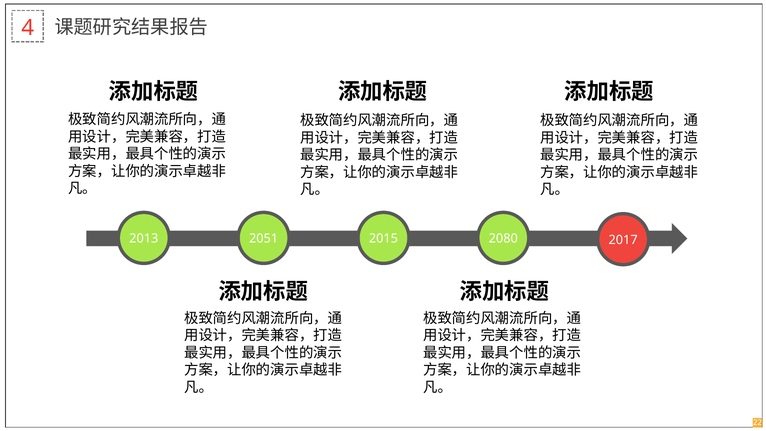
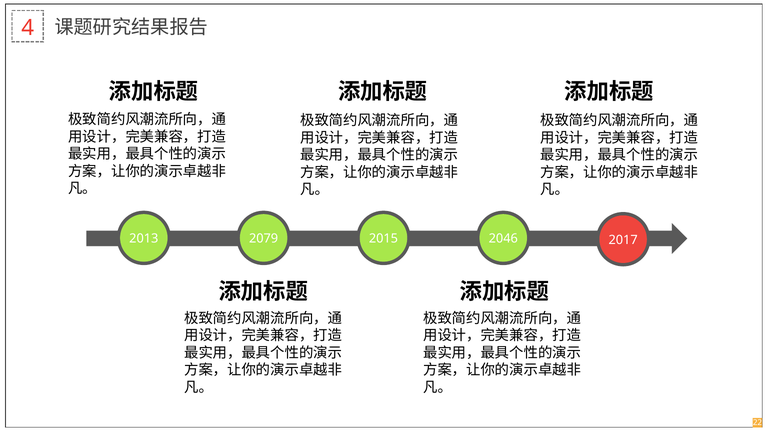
2051: 2051 -> 2079
2080: 2080 -> 2046
